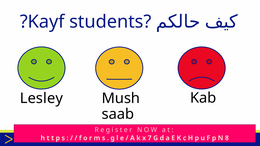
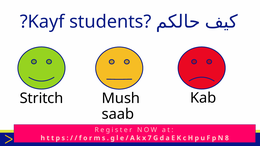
Lesley: Lesley -> Stritch
